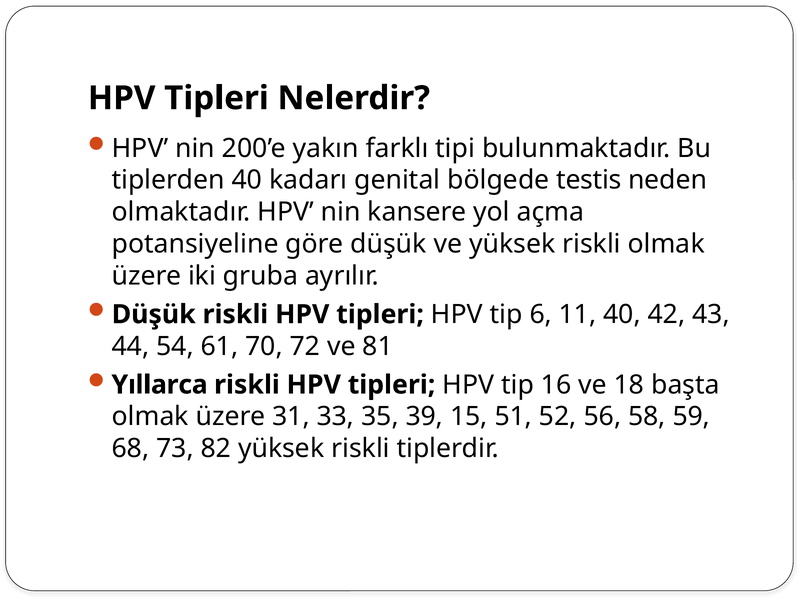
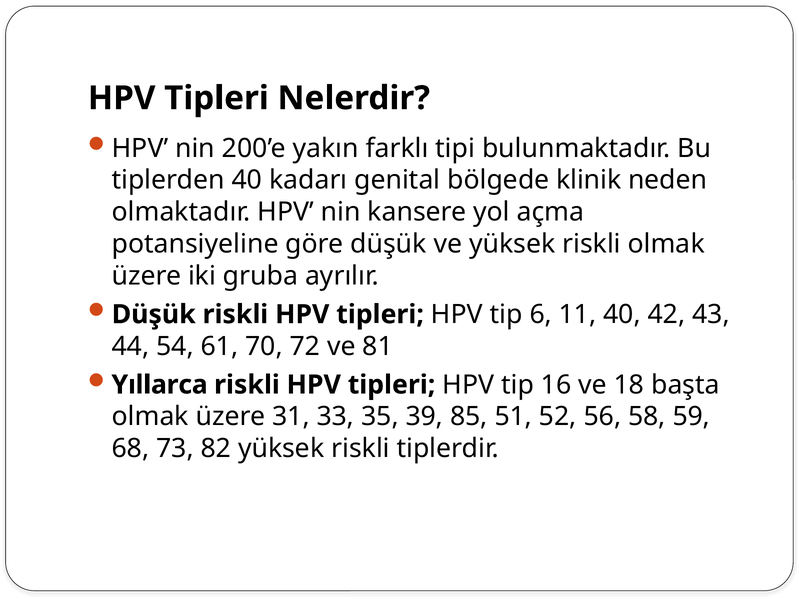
testis: testis -> klinik
15: 15 -> 85
